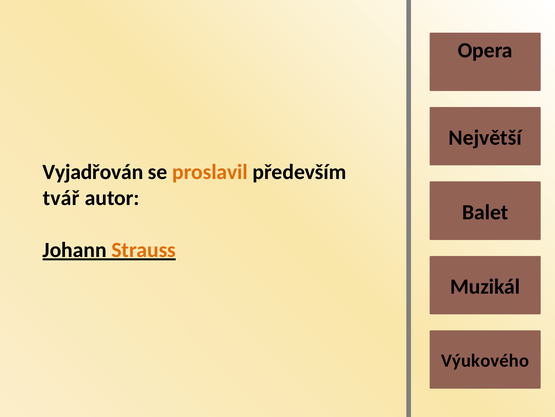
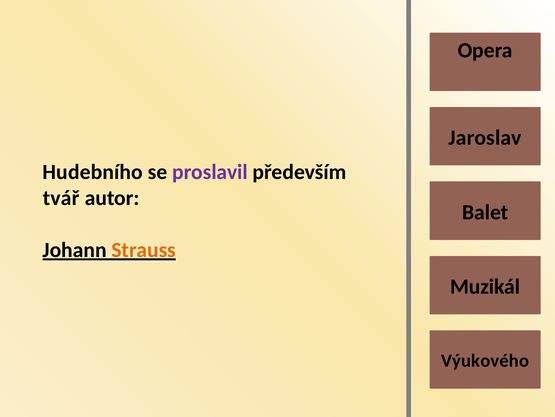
Největší: Největší -> Jaroslav
Vyjadřován: Vyjadřován -> Hudebního
proslavil colour: orange -> purple
